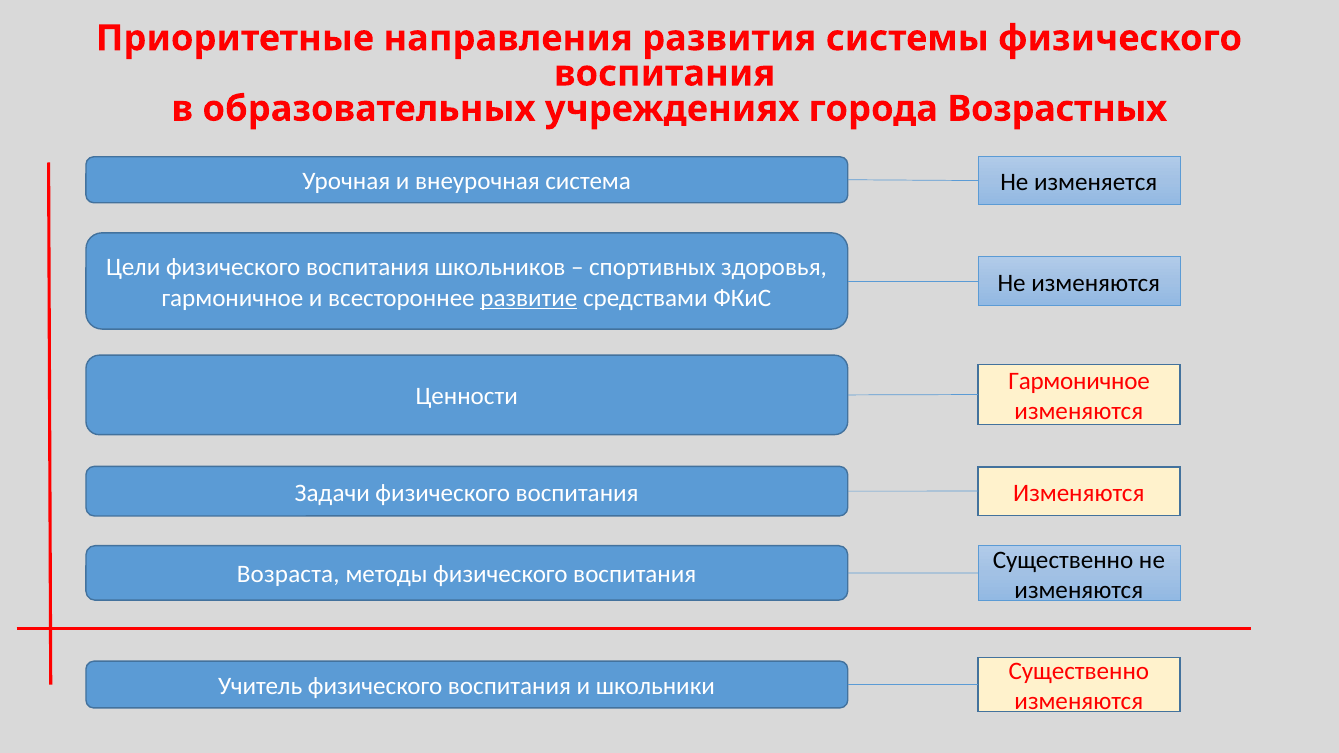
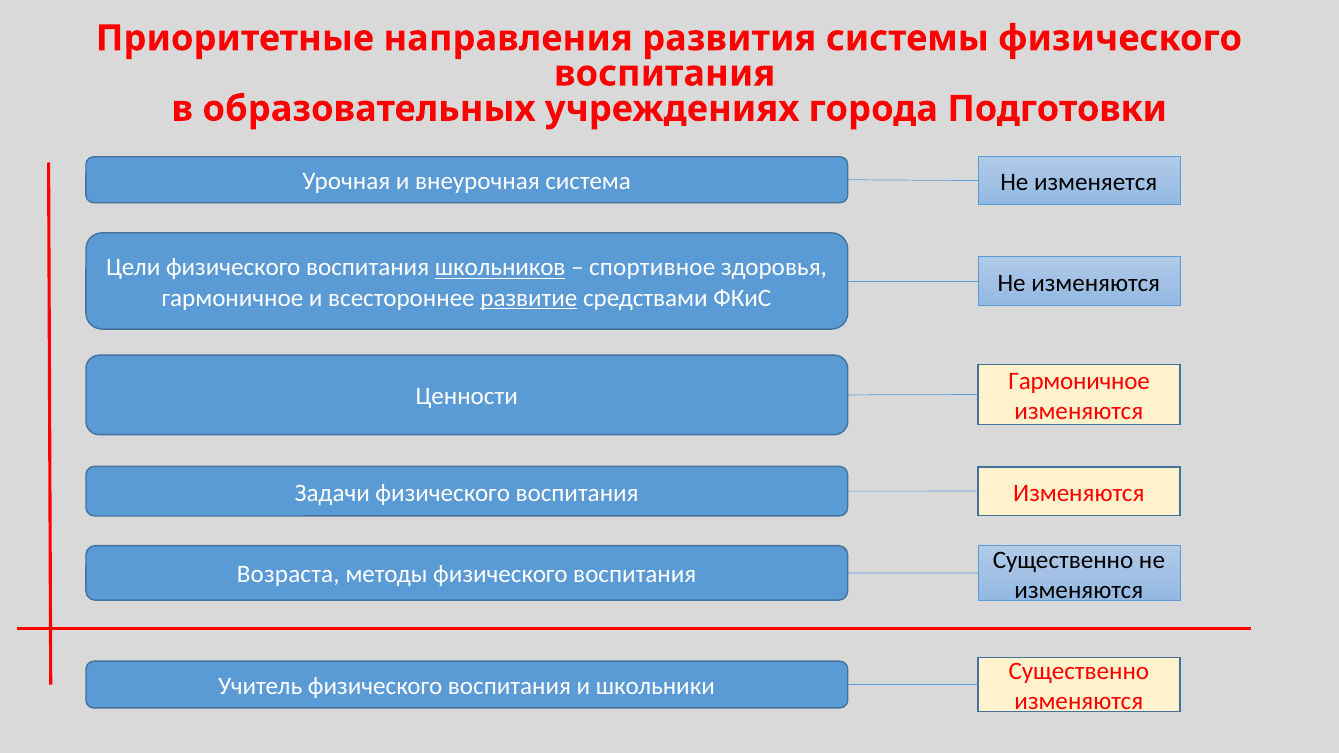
Возрастных: Возрастных -> Подготовки
школьников underline: none -> present
спортивных: спортивных -> спортивное
